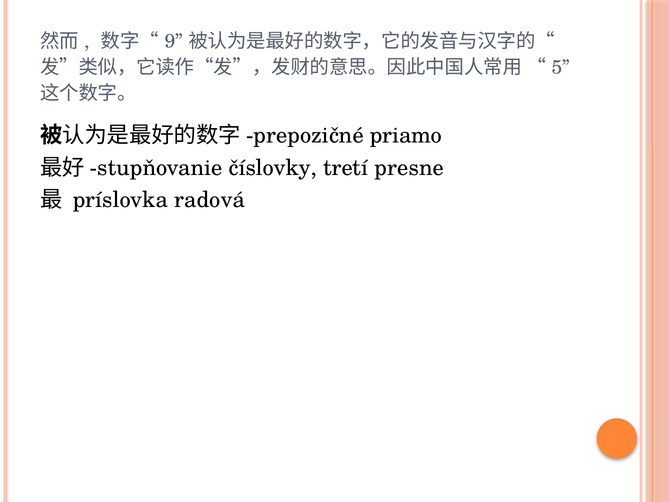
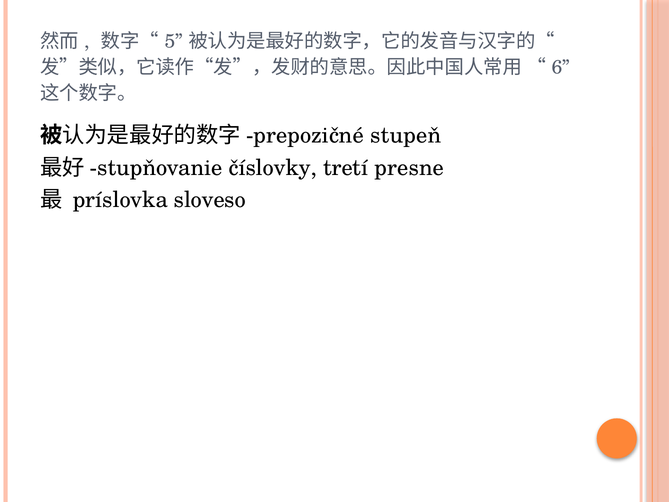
9: 9 -> 5
5: 5 -> 6
priamo: priamo -> stupeň
radová: radová -> sloveso
